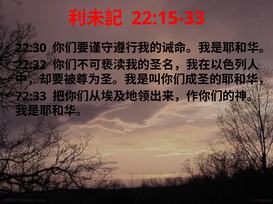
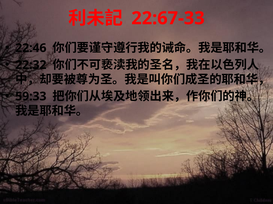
22:15-33: 22:15-33 -> 22:67-33
22:30: 22:30 -> 22:46
72:33: 72:33 -> 59:33
